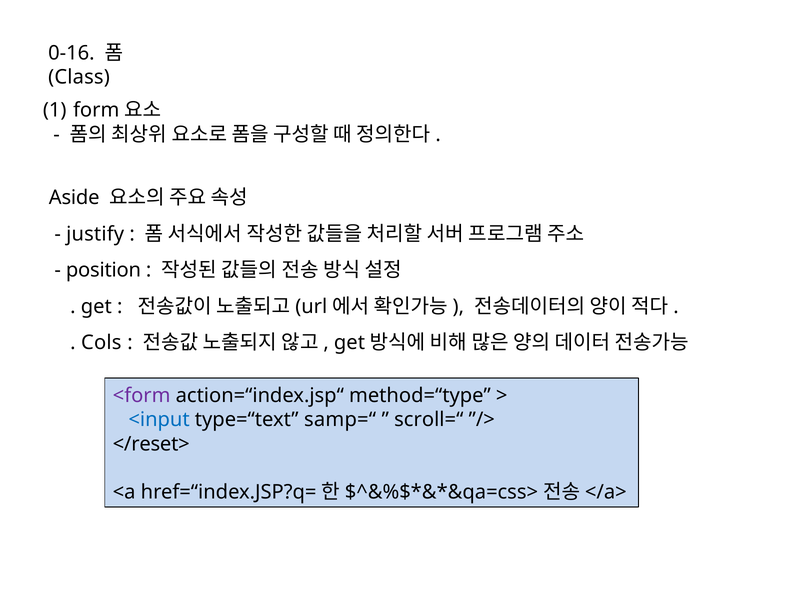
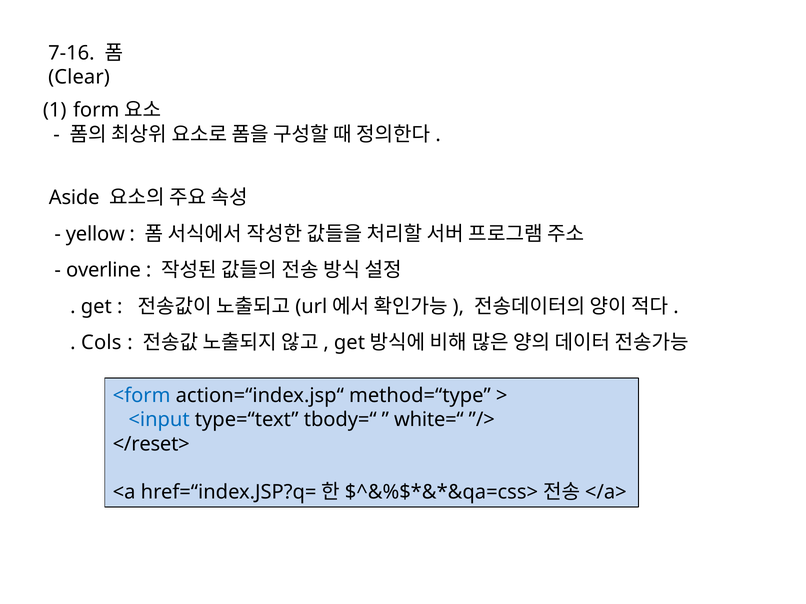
0-16: 0-16 -> 7-16
Class: Class -> Clear
justify: justify -> yellow
position: position -> overline
<form colour: purple -> blue
samp=“: samp=“ -> tbody=“
scroll=“: scroll=“ -> white=“
